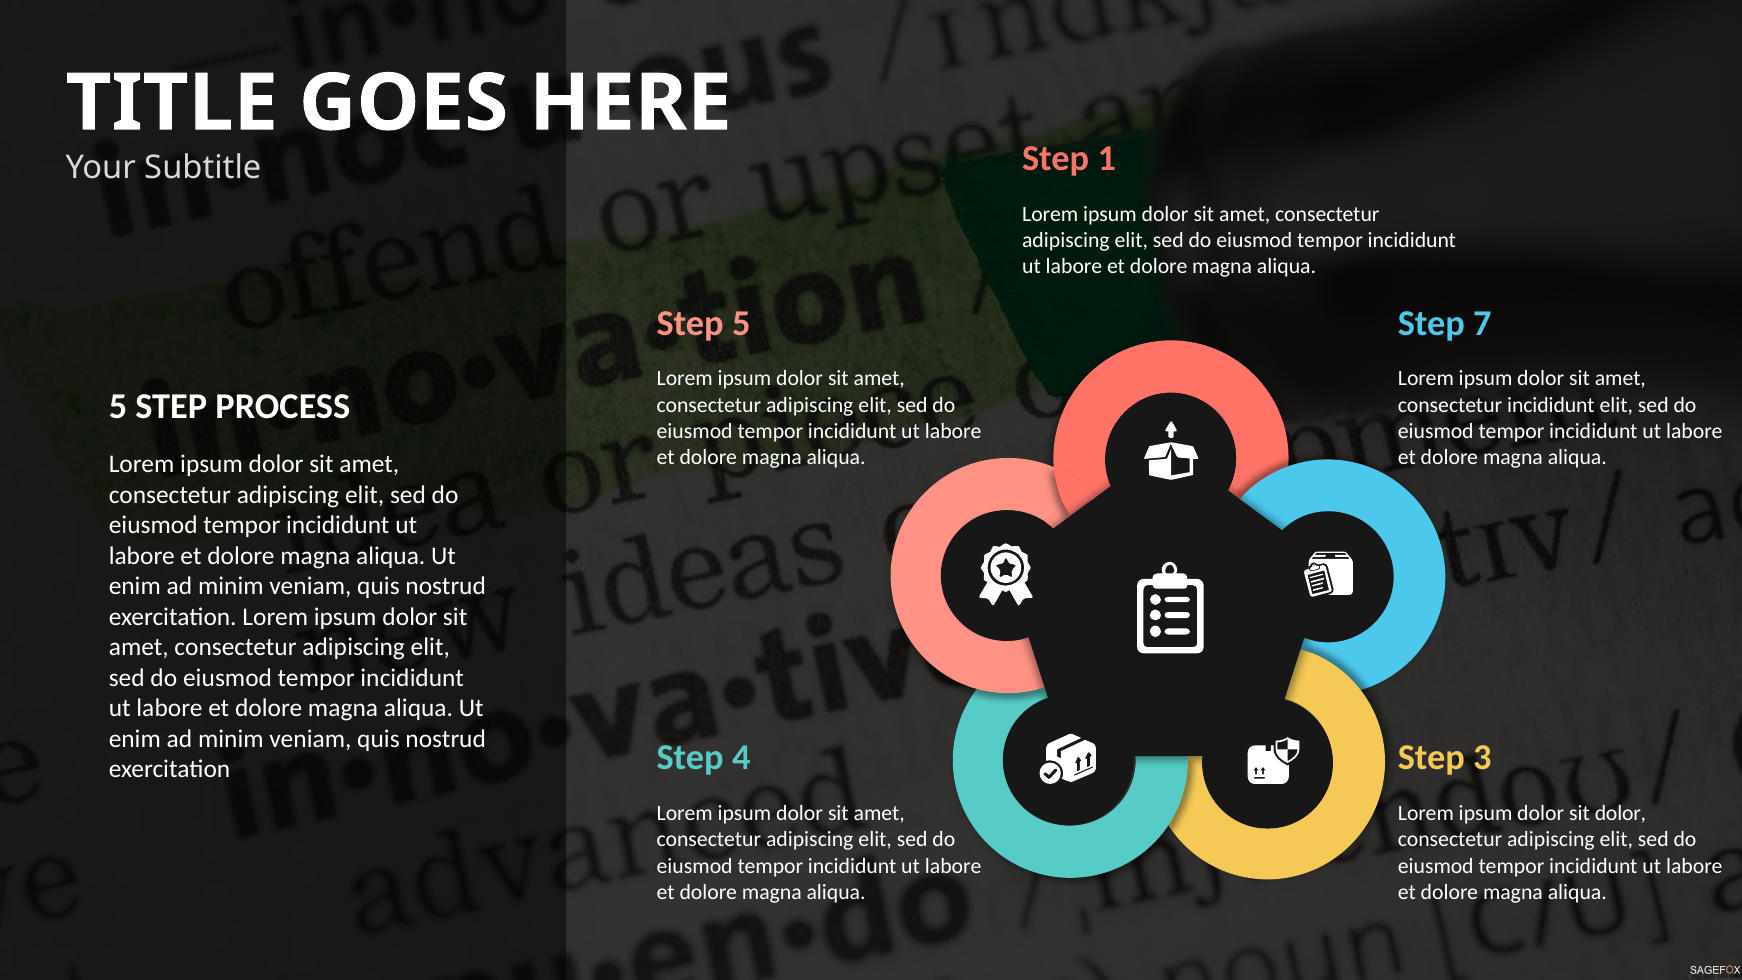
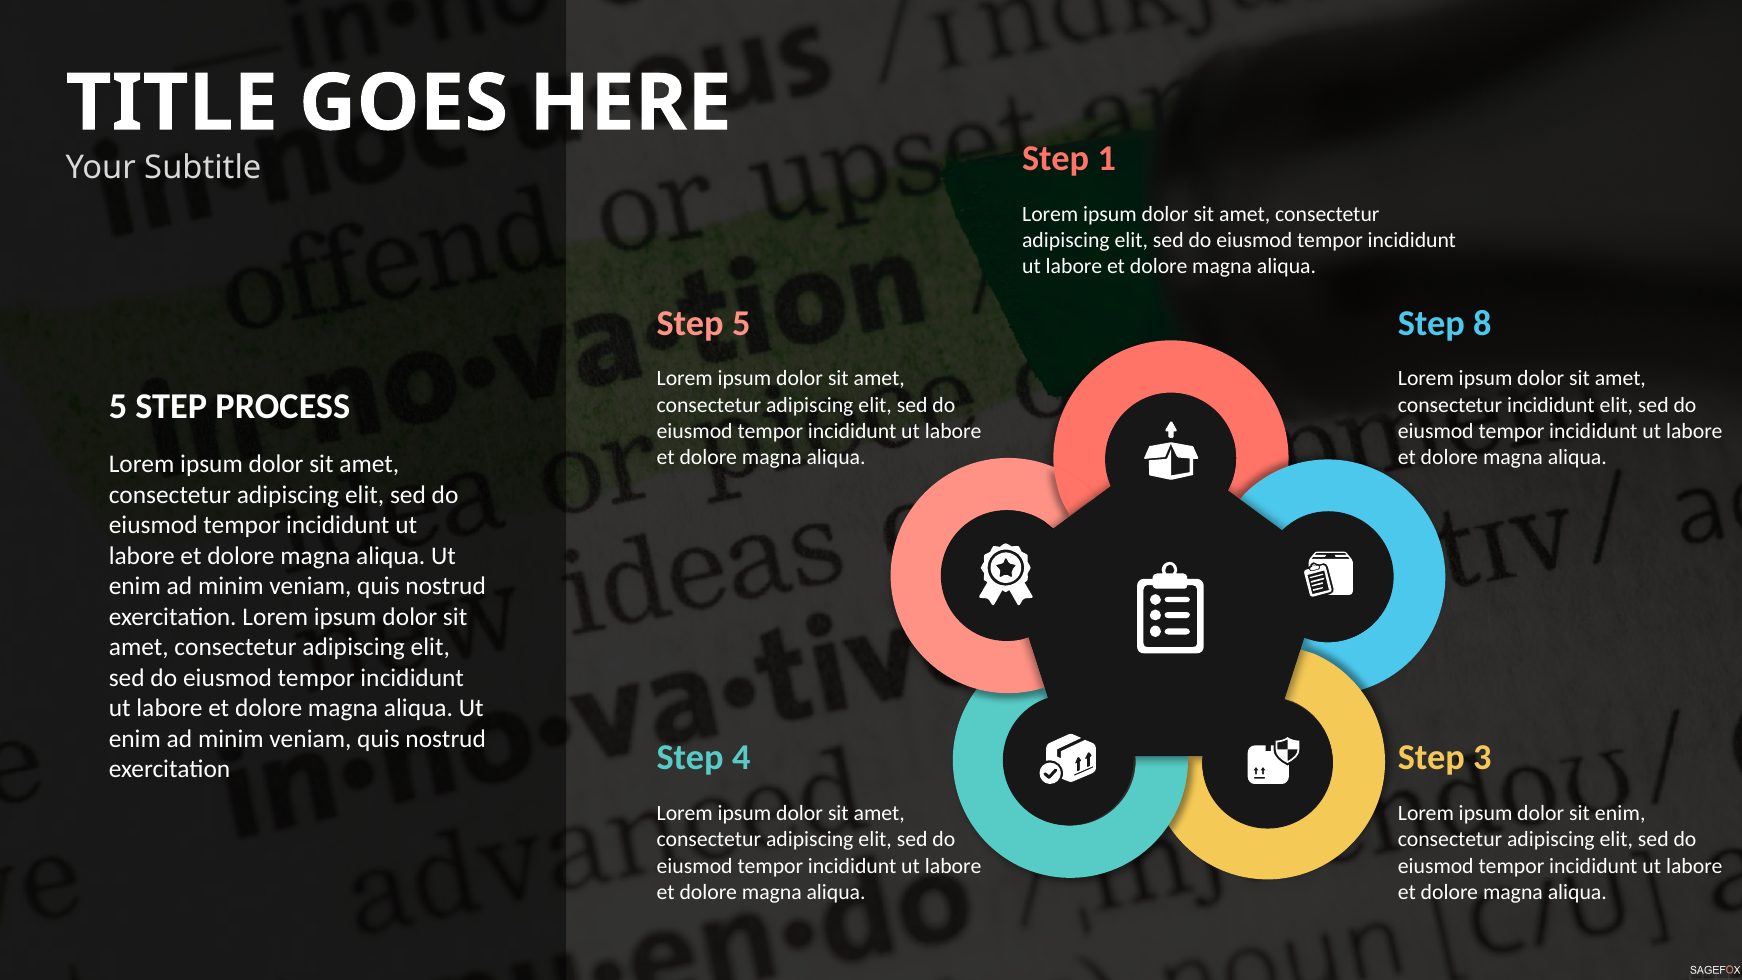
7: 7 -> 8
sit dolor: dolor -> enim
